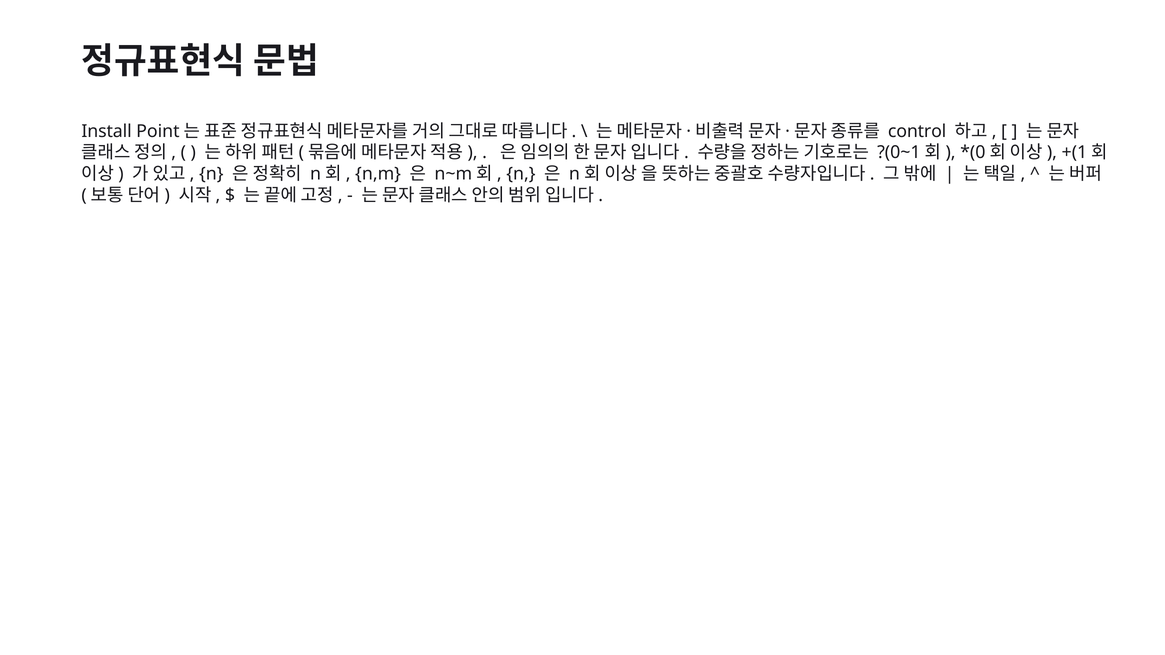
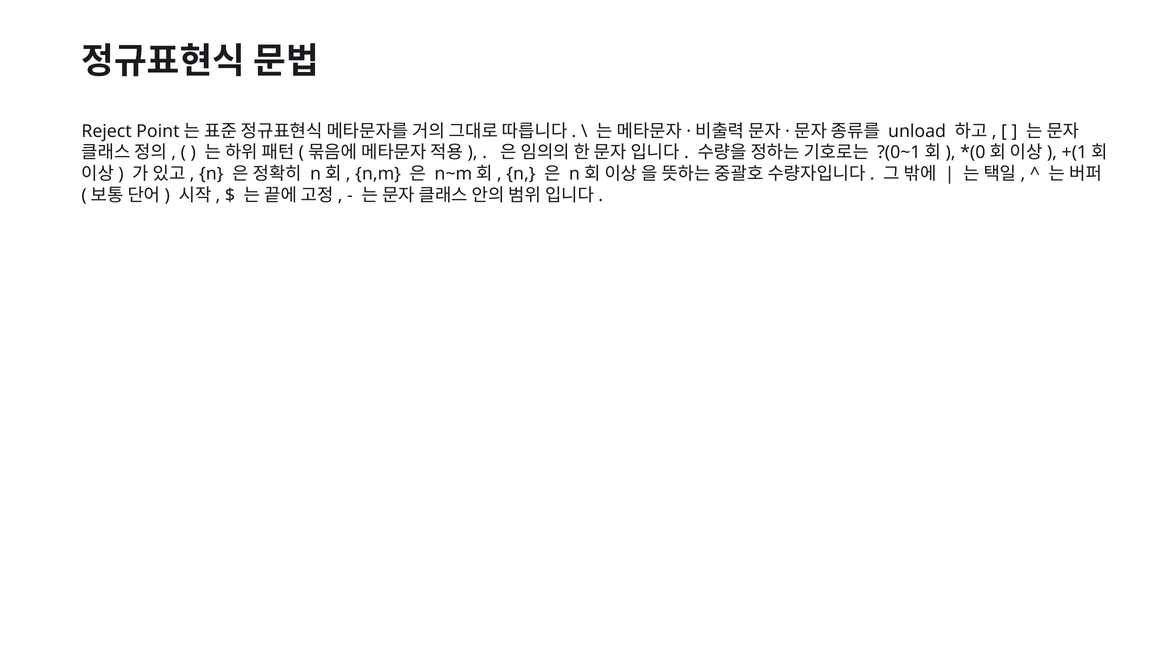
Install: Install -> Reject
control: control -> unload
